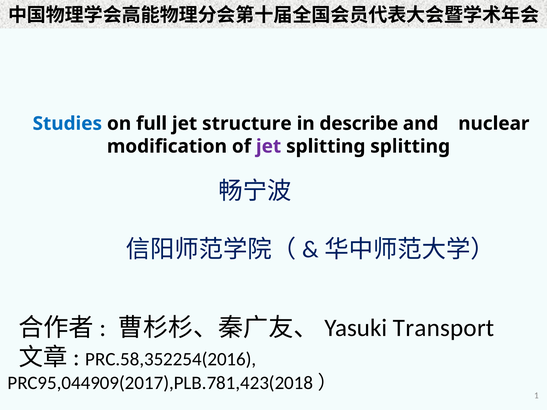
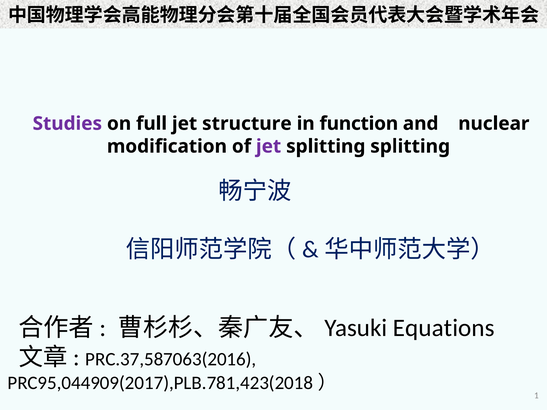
Studies colour: blue -> purple
describe: describe -> function
Transport: Transport -> Equations
PRC.58,352254(2016: PRC.58,352254(2016 -> PRC.37,587063(2016
